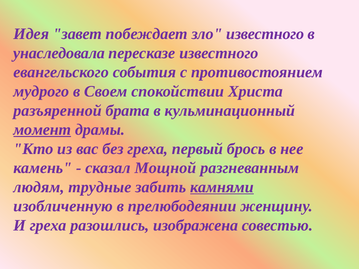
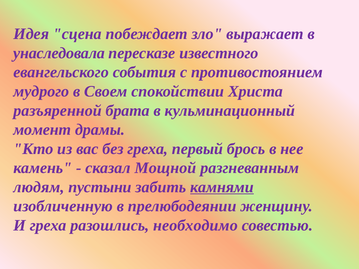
завет: завет -> сцена
зло известного: известного -> выражает
момент underline: present -> none
трудные: трудные -> пустыни
изображена: изображена -> необходимо
